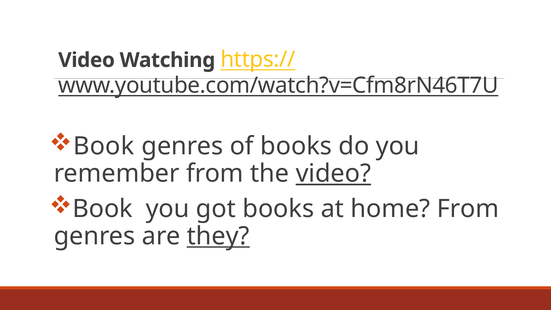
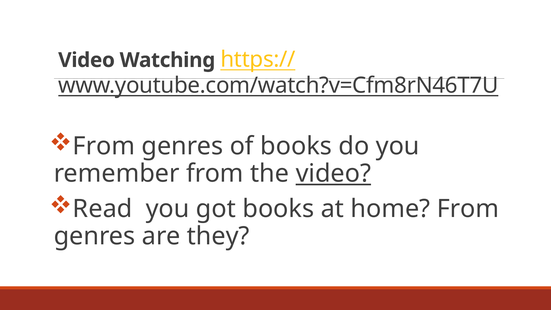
Book at (104, 146): Book -> From
Book at (103, 209): Book -> Read
they underline: present -> none
